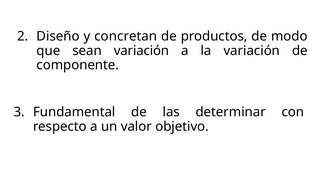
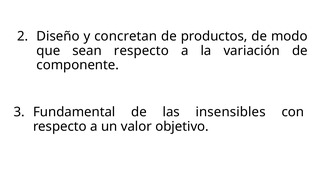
sean variación: variación -> respecto
determinar: determinar -> insensibles
